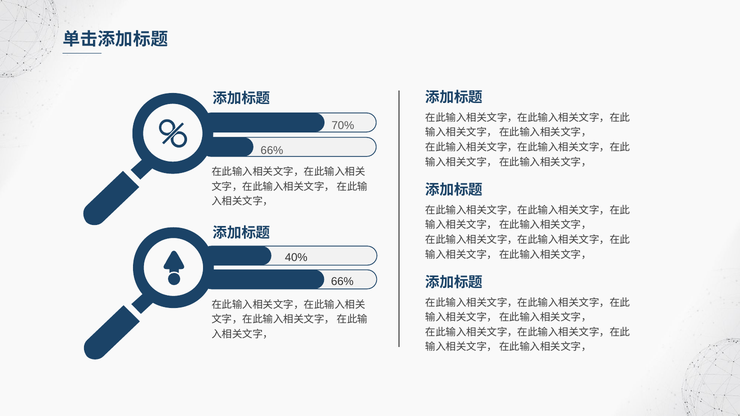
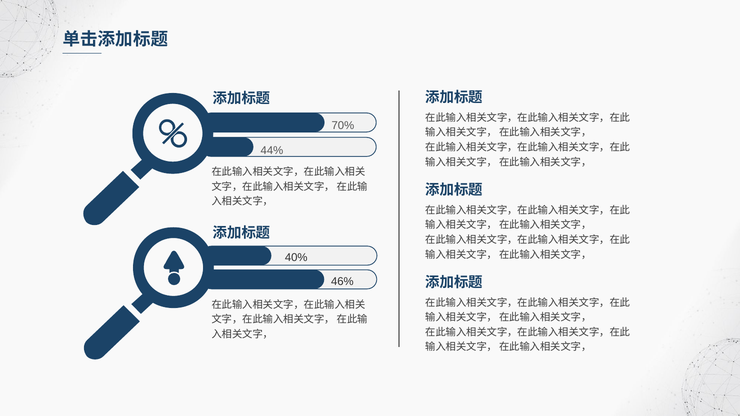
66% at (272, 150): 66% -> 44%
66% at (342, 282): 66% -> 46%
